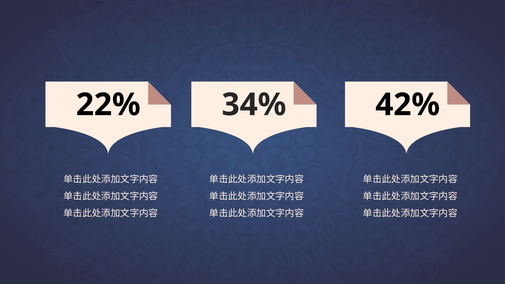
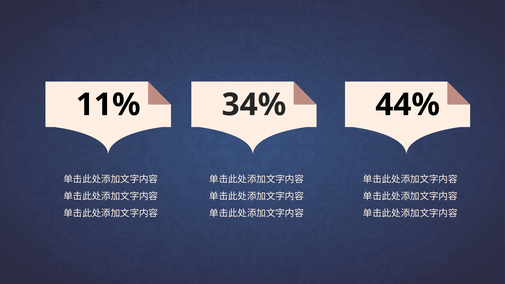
22%: 22% -> 11%
42%: 42% -> 44%
